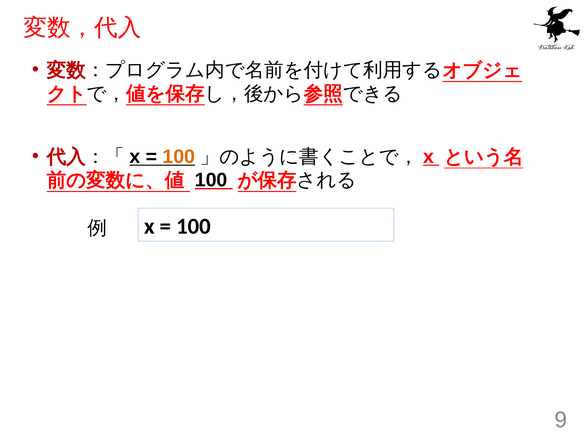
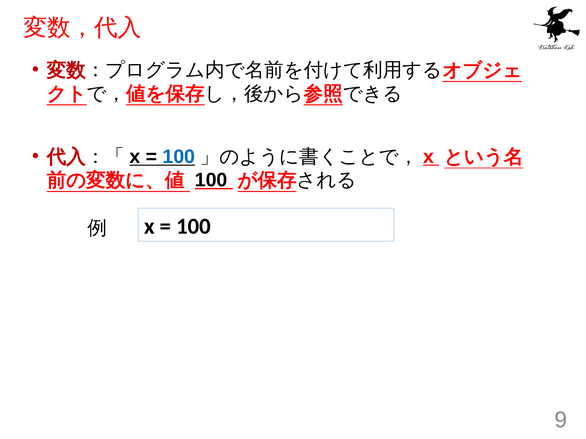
100 at (179, 157) colour: orange -> blue
